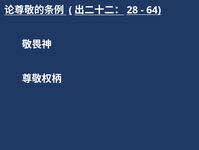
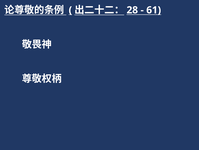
64: 64 -> 61
